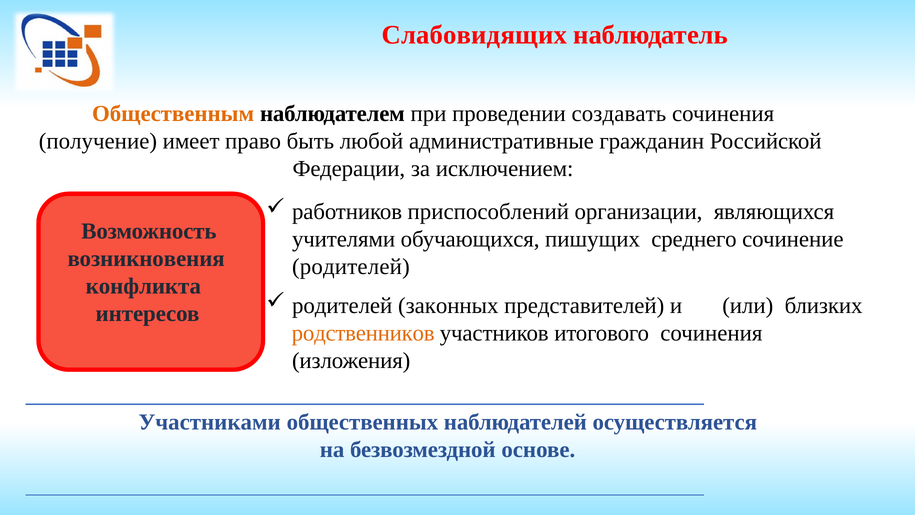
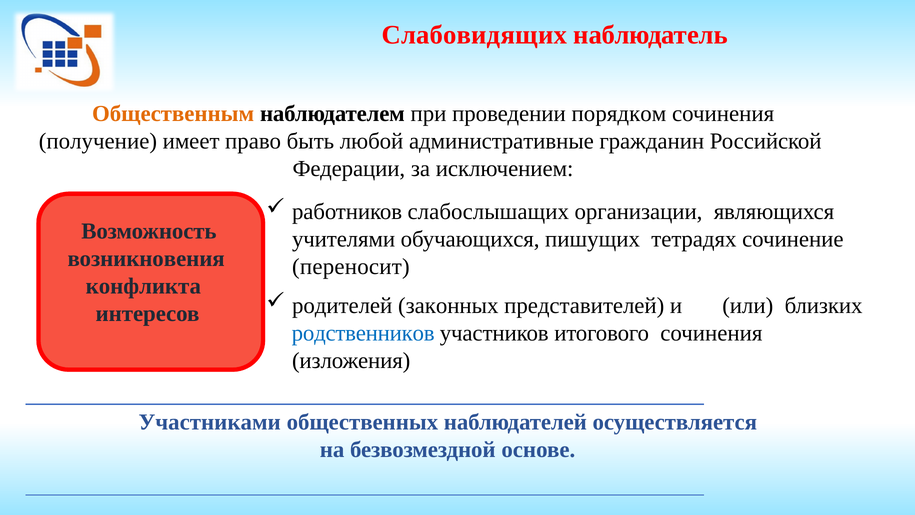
создавать: создавать -> порядком
приспособлений: приспособлений -> слабослышащих
среднего: среднего -> тетрадях
родителей at (351, 267): родителей -> переносит
родственников colour: orange -> blue
